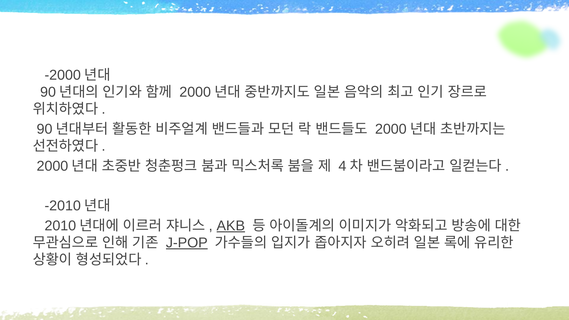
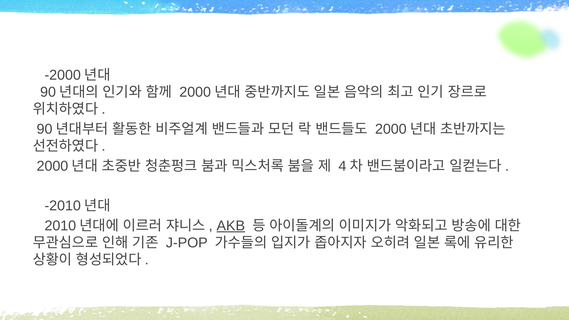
J-POP underline: present -> none
